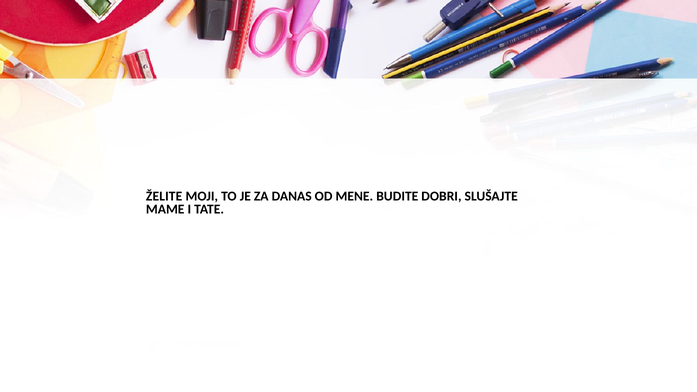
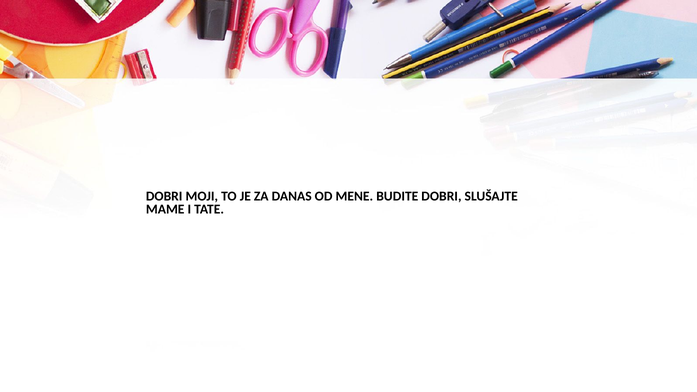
ŽELITE at (164, 196): ŽELITE -> DOBRI
